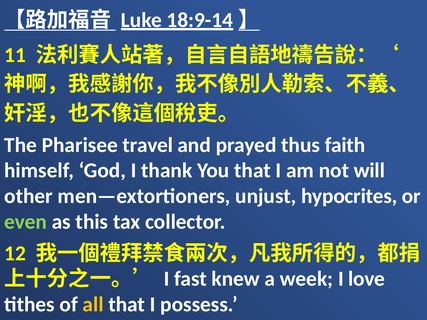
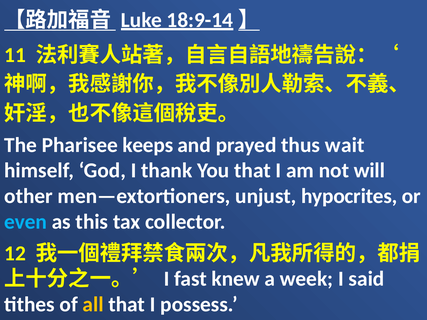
travel: travel -> keeps
faith: faith -> wait
even colour: light green -> light blue
love: love -> said
